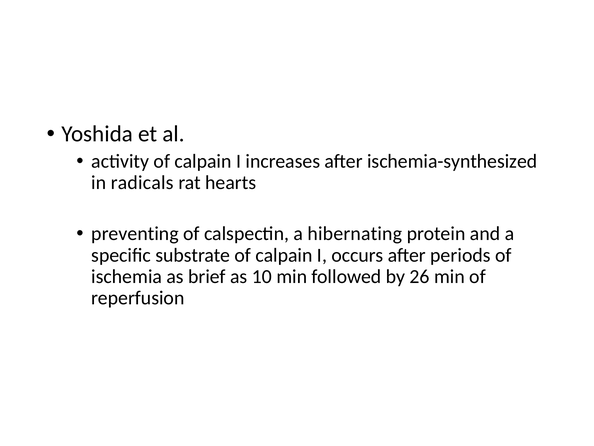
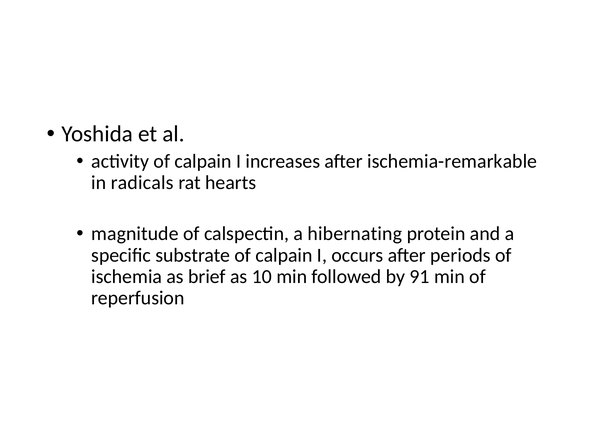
ischemia-synthesized: ischemia-synthesized -> ischemia-remarkable
preventing: preventing -> magnitude
26: 26 -> 91
